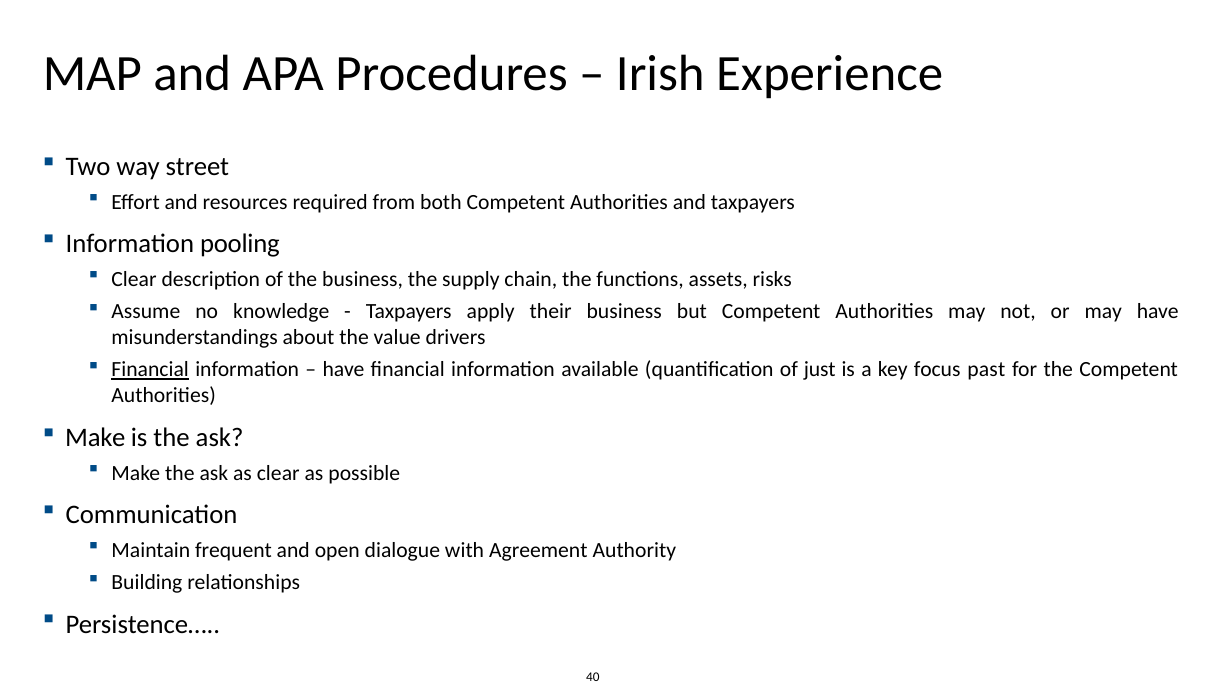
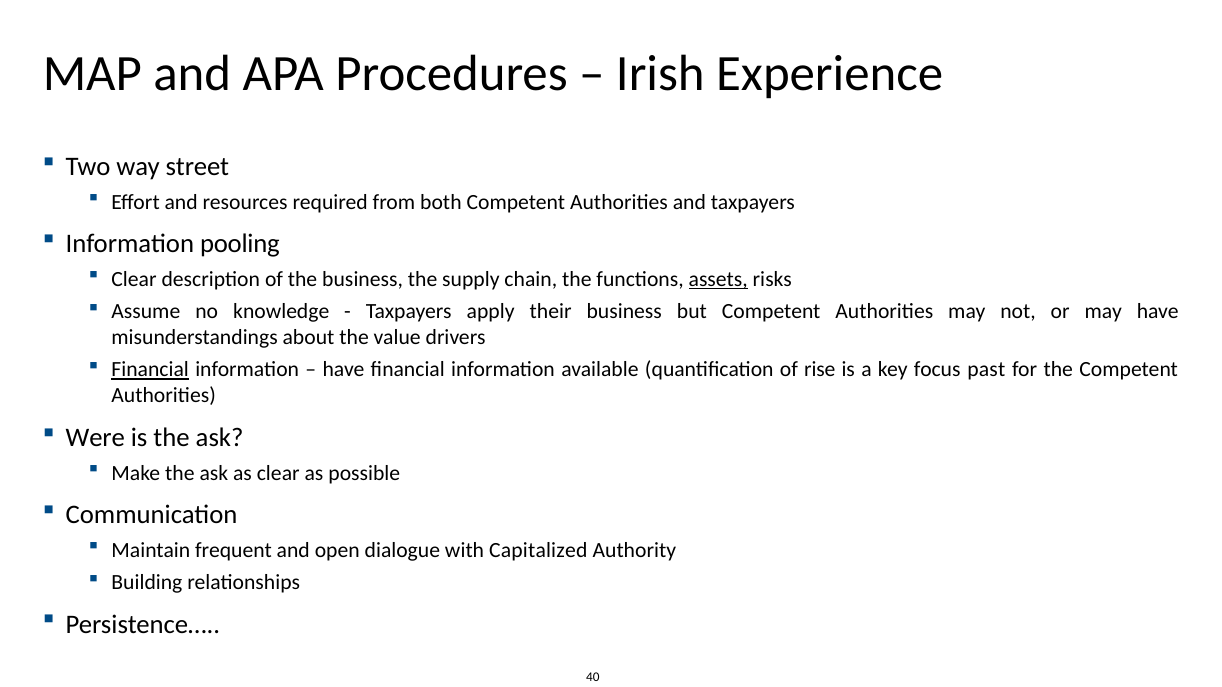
assets underline: none -> present
just: just -> rise
Make at (95, 438): Make -> Were
Agreement: Agreement -> Capitalized
